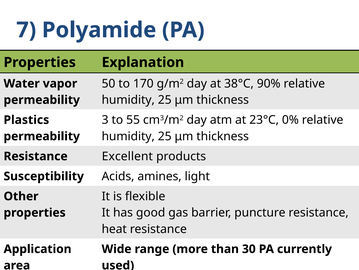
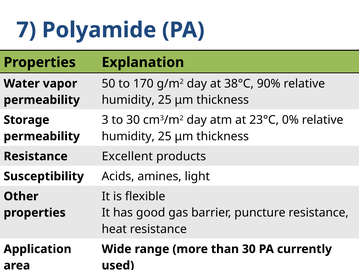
to 55: 55 -> 30
Plastics: Plastics -> Storage
